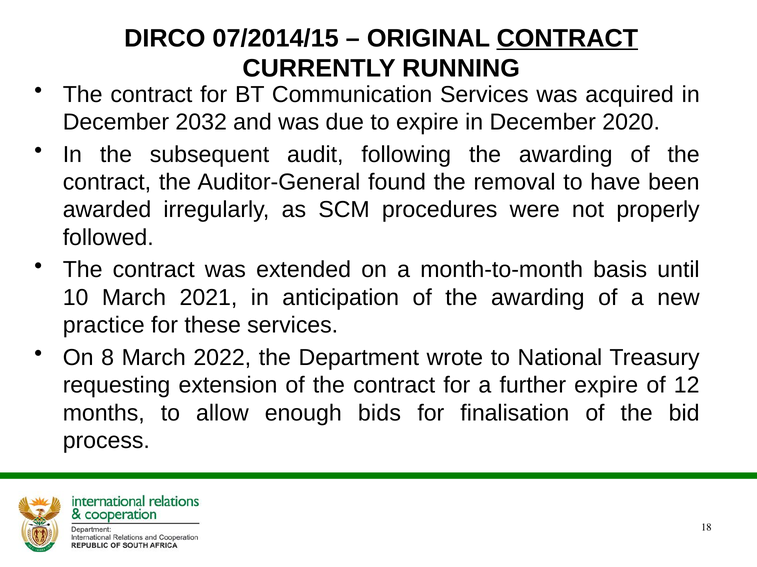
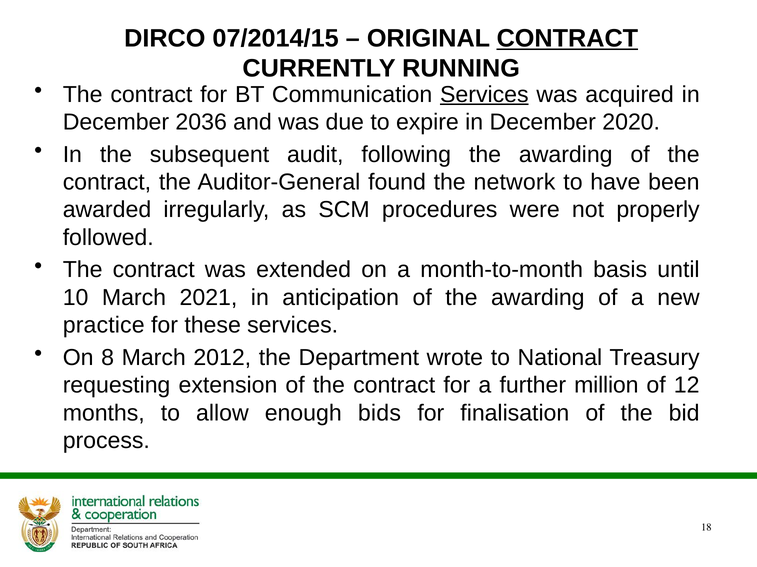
Services at (484, 95) underline: none -> present
2032: 2032 -> 2036
removal: removal -> network
2022: 2022 -> 2012
further expire: expire -> million
